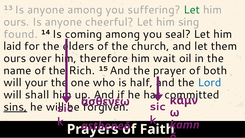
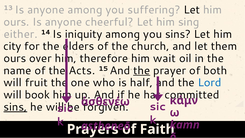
Let at (192, 10) colour: green -> black
found: found -> either
coming: coming -> iniquity
you seal: seal -> sins
laid: laid -> city
Rich: Rich -> Acts
the at (142, 70) underline: none -> present
your: your -> fruit
shall: shall -> book
